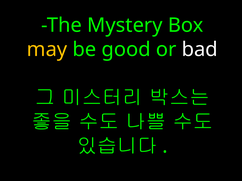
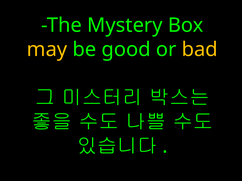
bad colour: white -> yellow
